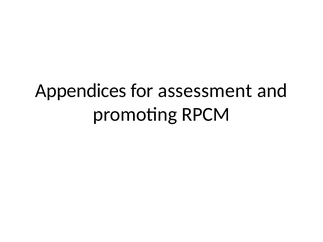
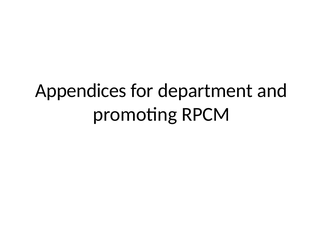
assessment: assessment -> department
